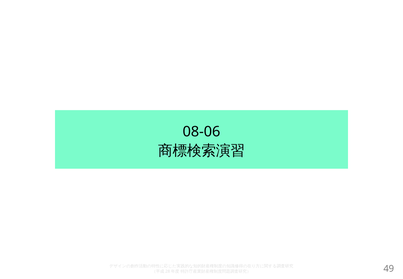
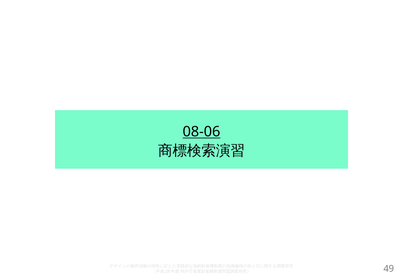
08-06 underline: none -> present
